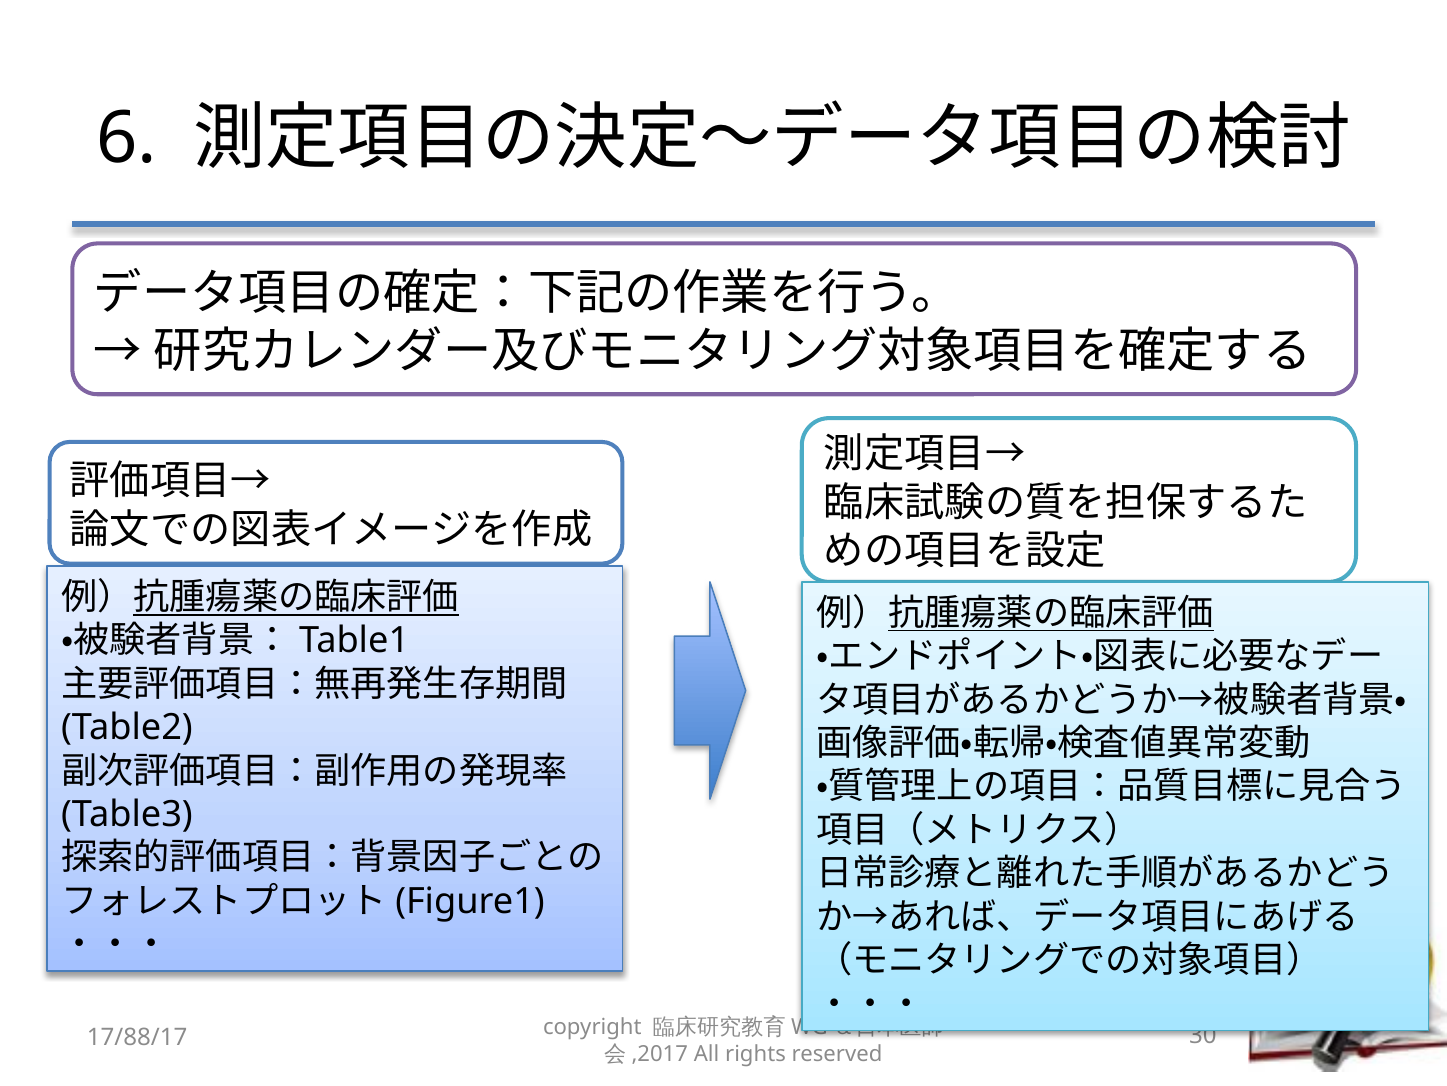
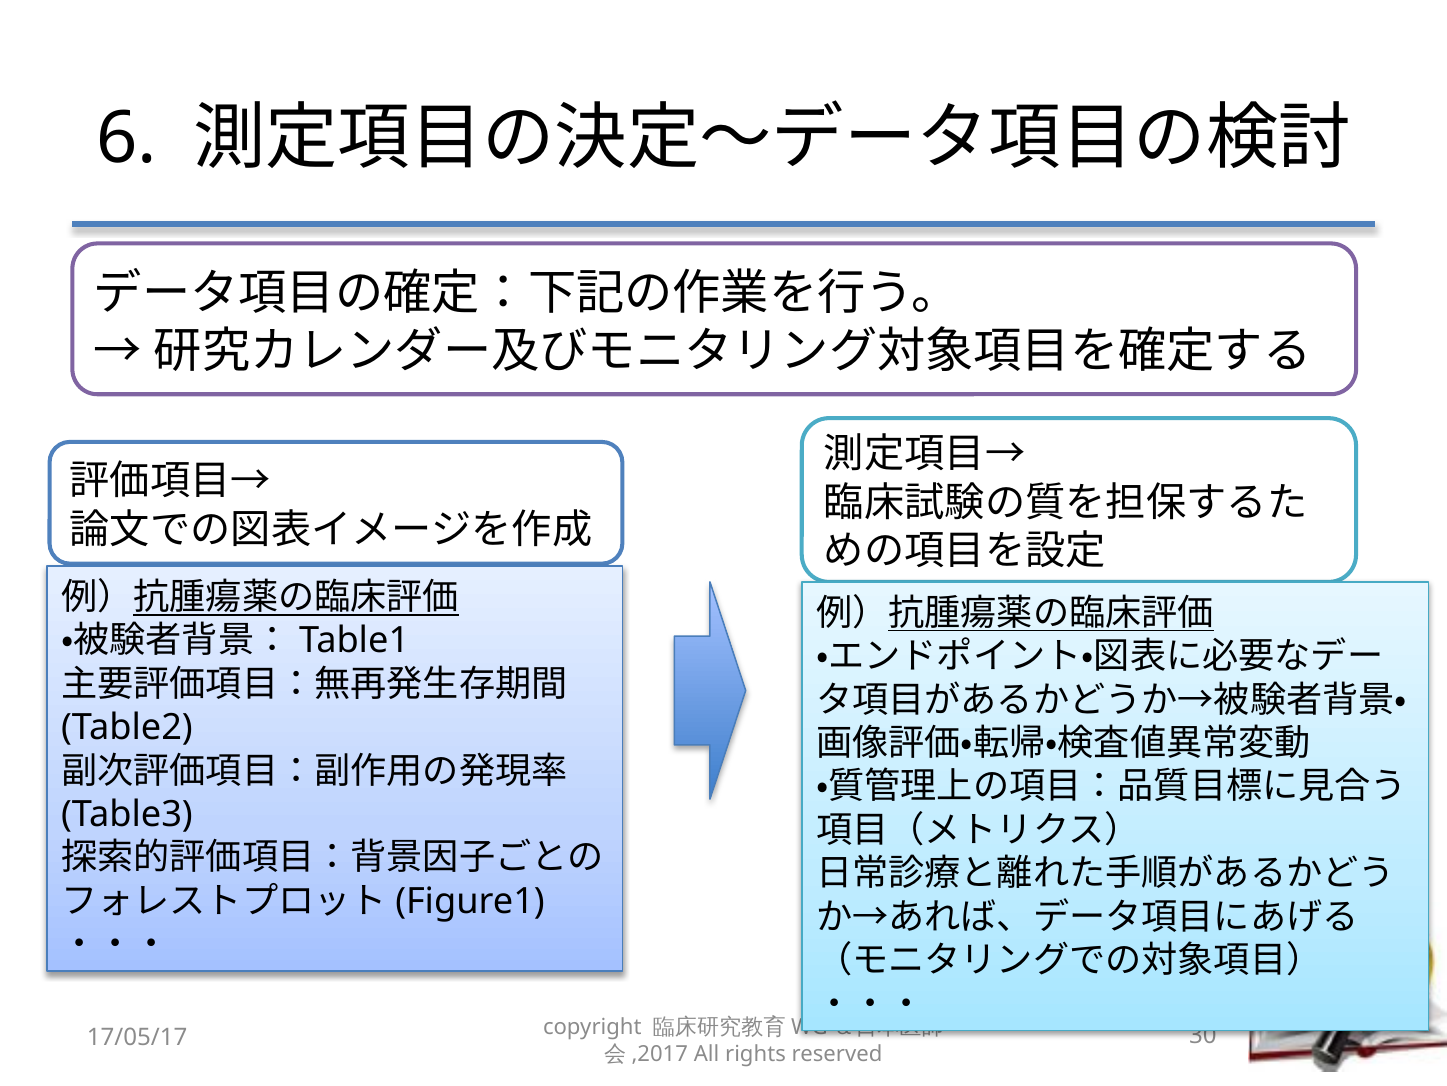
17/88/17: 17/88/17 -> 17/05/17
